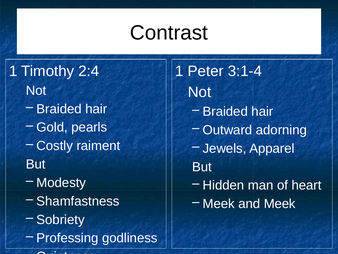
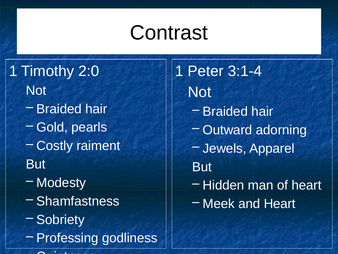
2:4: 2:4 -> 2:0
and Meek: Meek -> Heart
